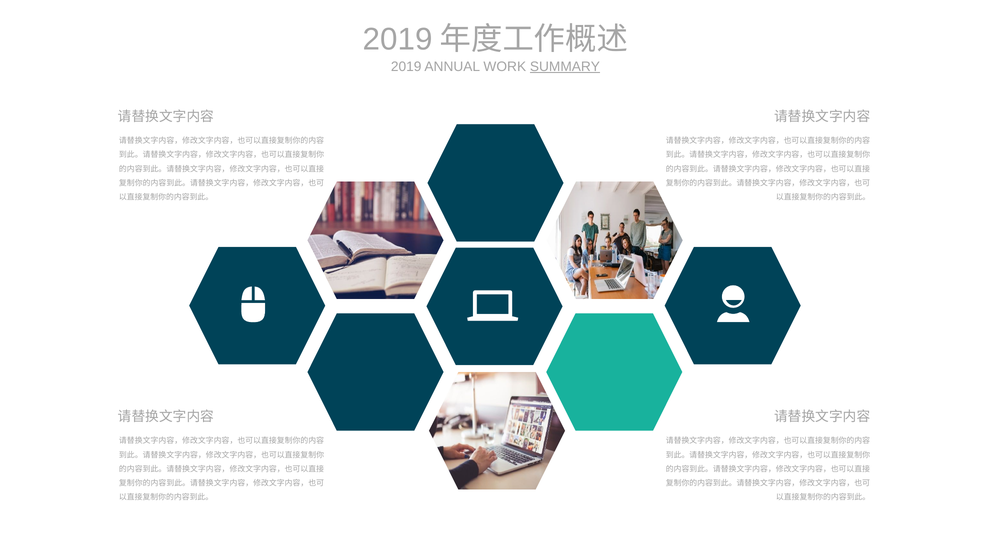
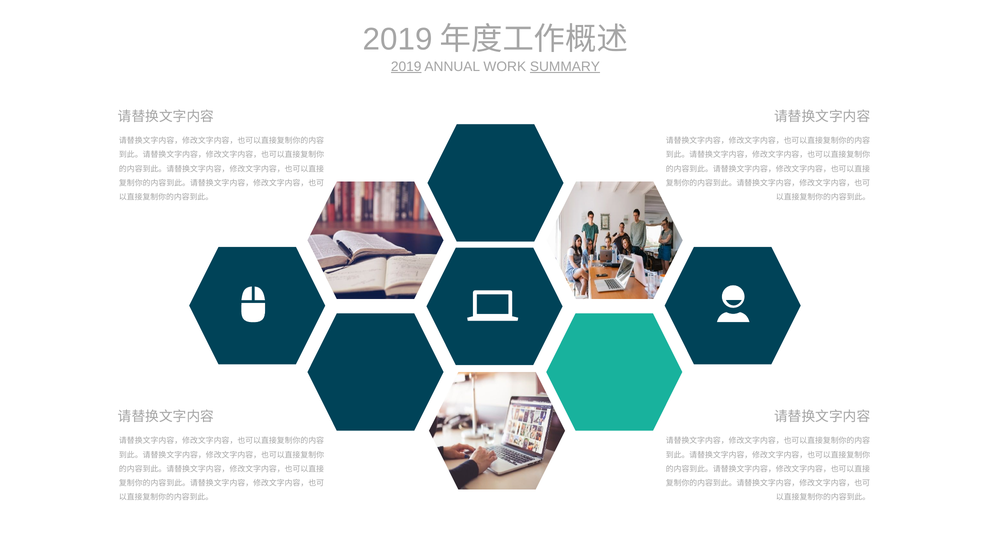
2019 at (406, 67) underline: none -> present
